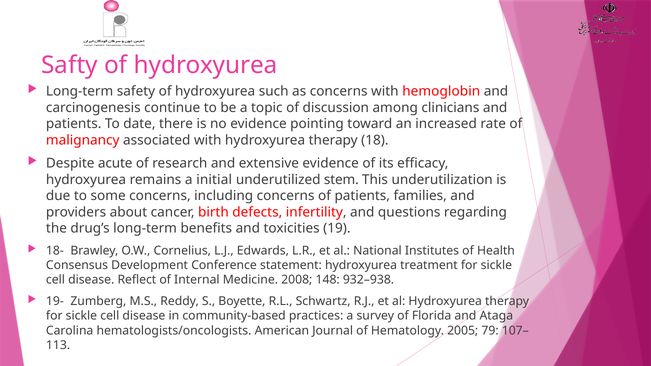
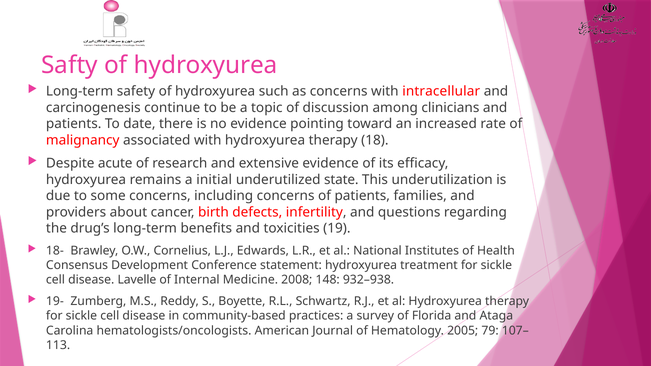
hemoglobin: hemoglobin -> intracellular
stem: stem -> state
Reflect: Reflect -> Lavelle
